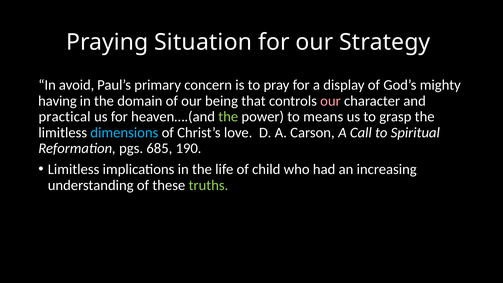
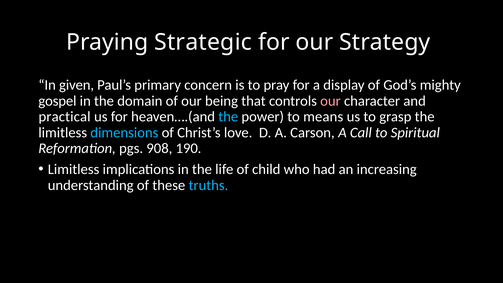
Situation: Situation -> Strategic
avoid: avoid -> given
having: having -> gospel
the at (228, 117) colour: light green -> light blue
685: 685 -> 908
truths colour: light green -> light blue
